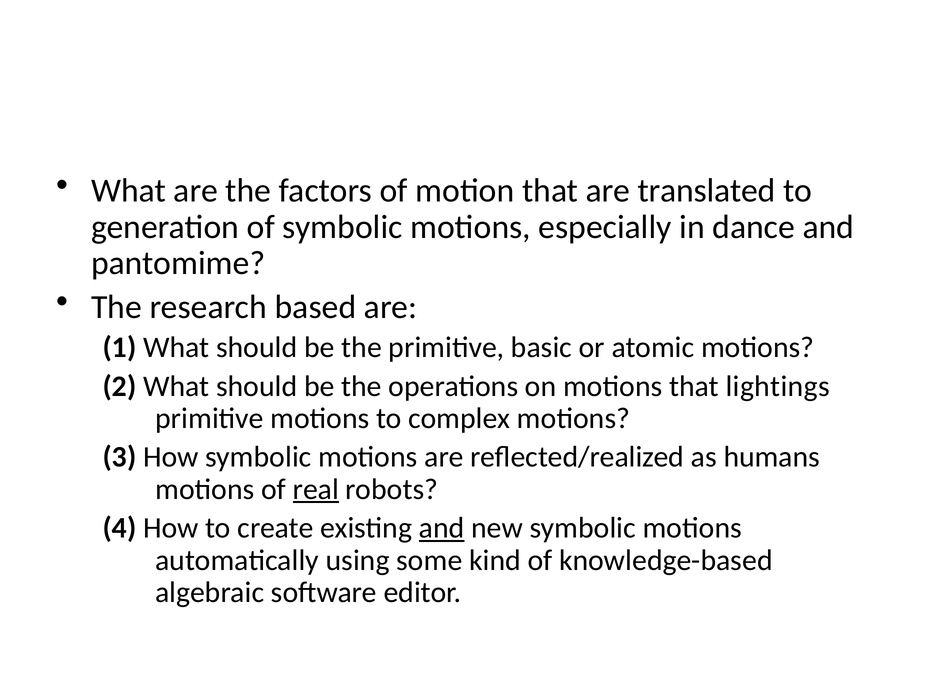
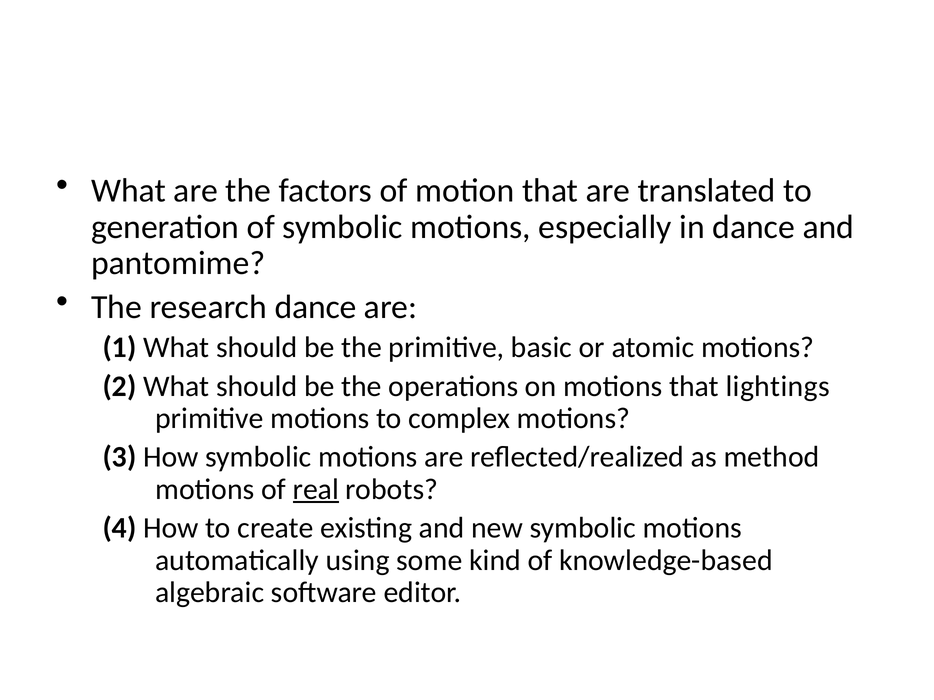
research based: based -> dance
humans: humans -> method
and at (442, 528) underline: present -> none
